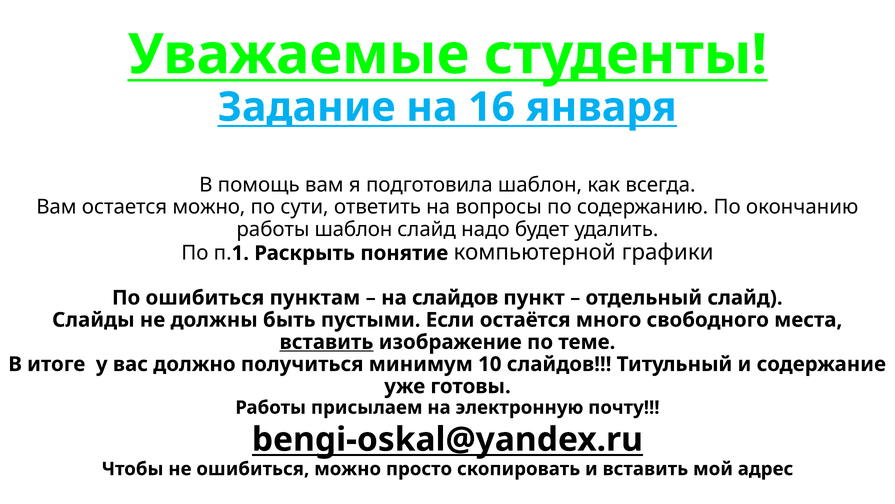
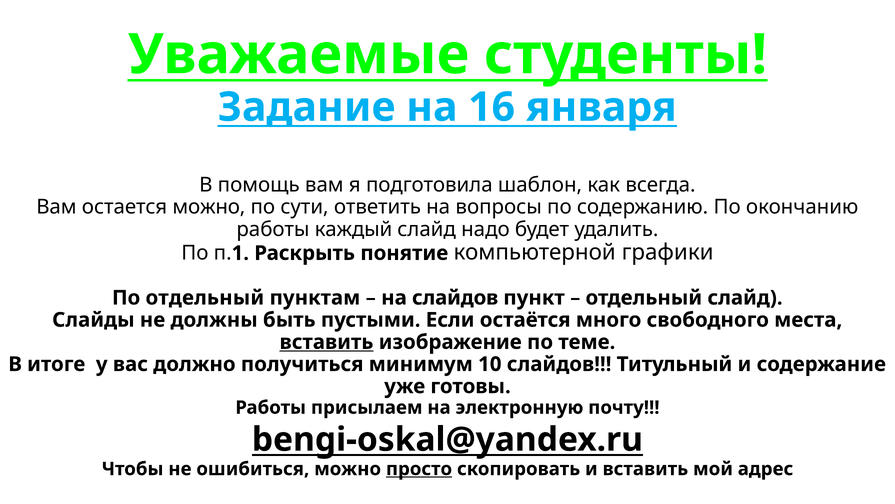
работы шаблон: шаблон -> каждый
По ошибиться: ошибиться -> отдельный
просто underline: none -> present
